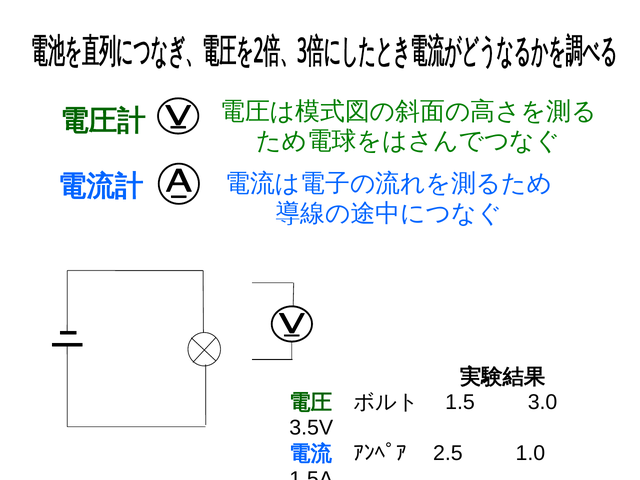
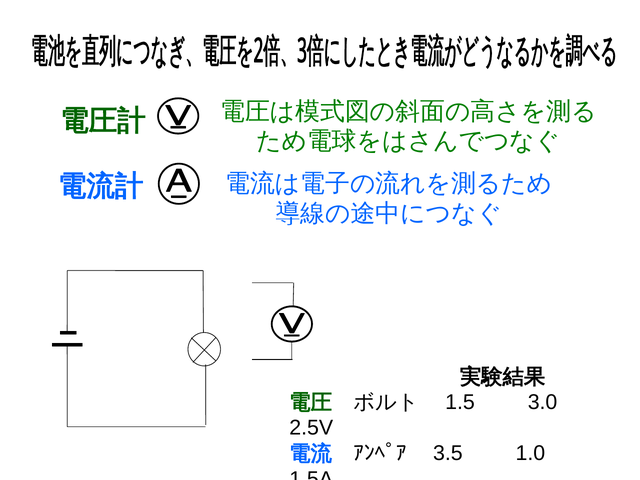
3.5V: 3.5V -> 2.5V
2.5: 2.5 -> 3.5
